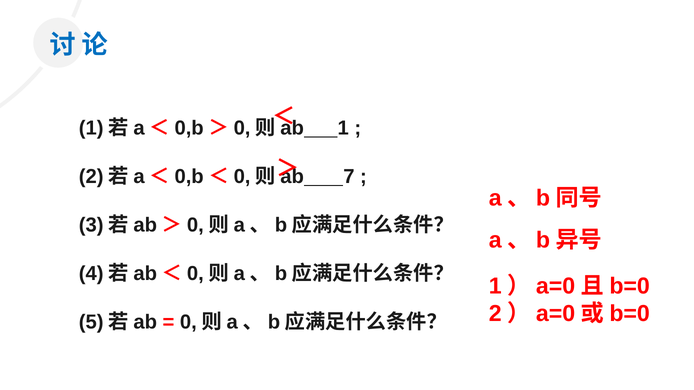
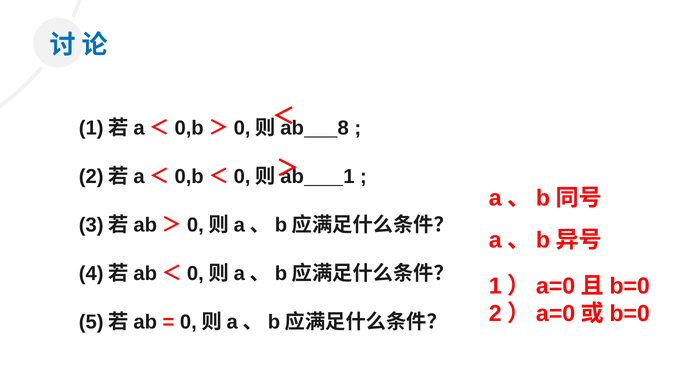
1: 1 -> 8
7: 7 -> 1
